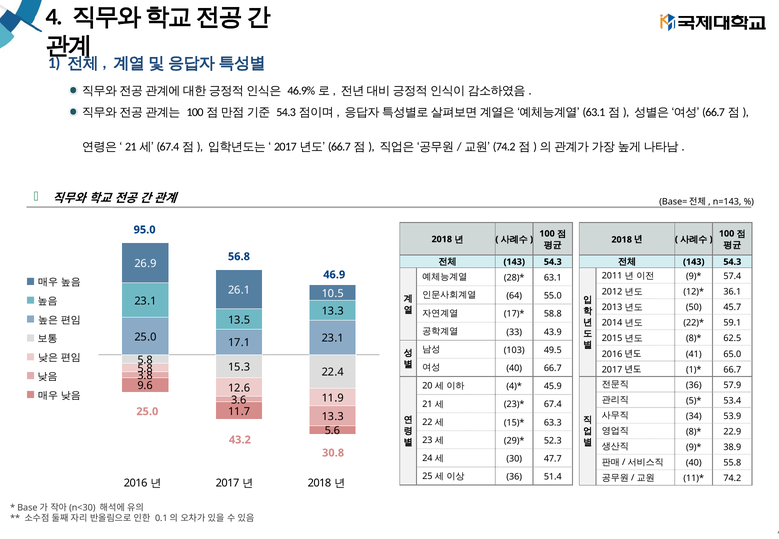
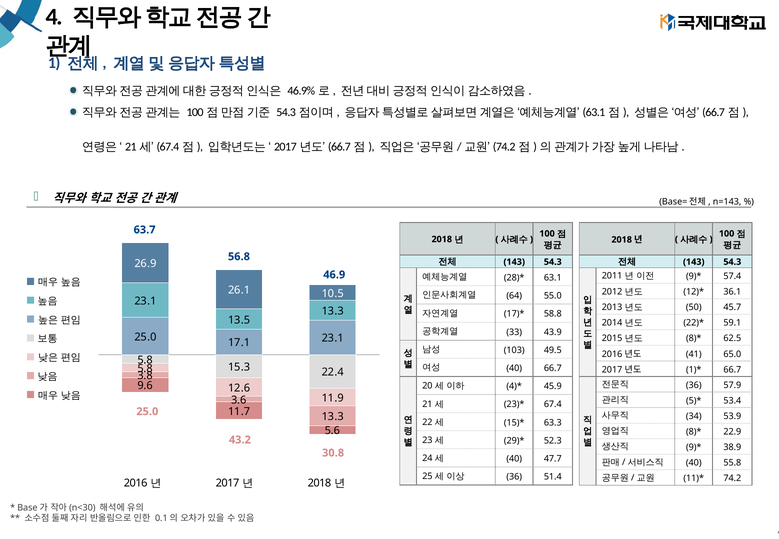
95.0: 95.0 -> 63.7
30 at (514, 459): 30 -> 40
